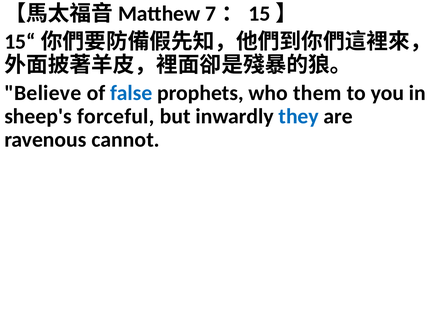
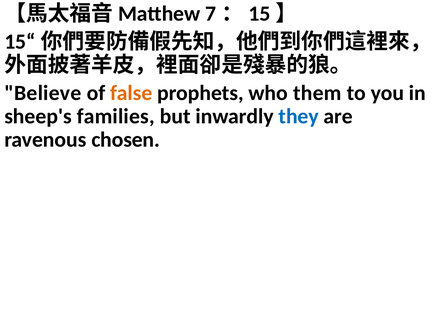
false colour: blue -> orange
forceful: forceful -> families
cannot: cannot -> chosen
